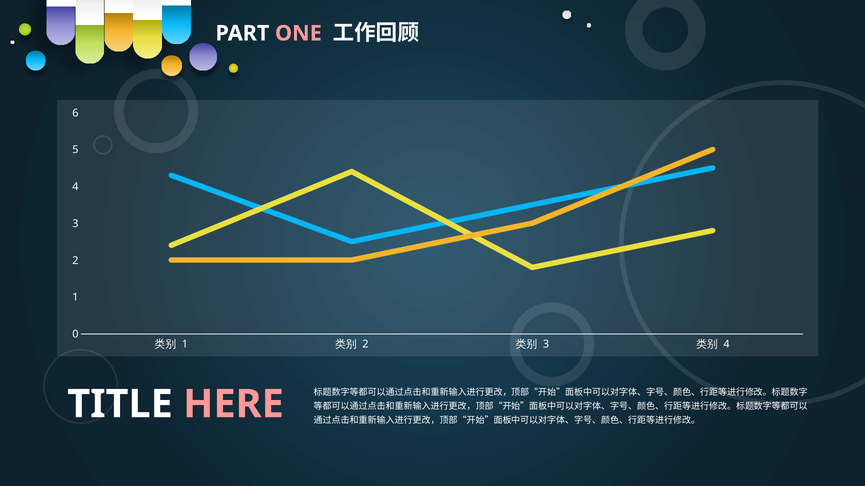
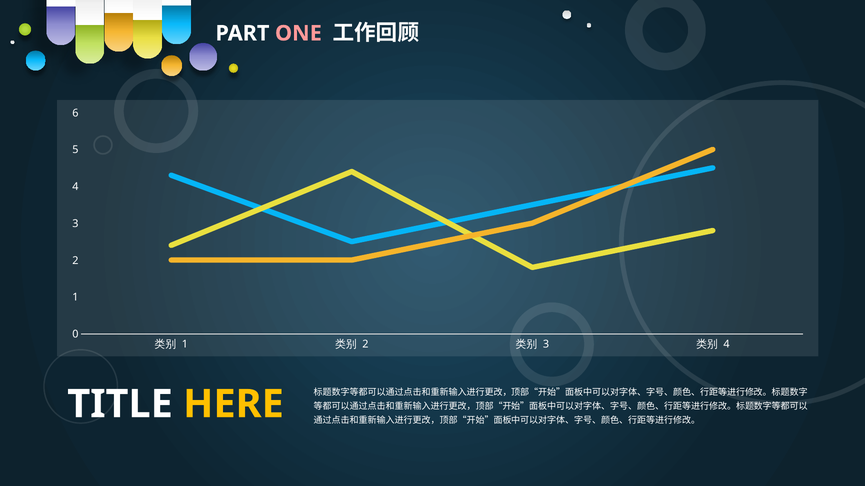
HERE colour: pink -> yellow
